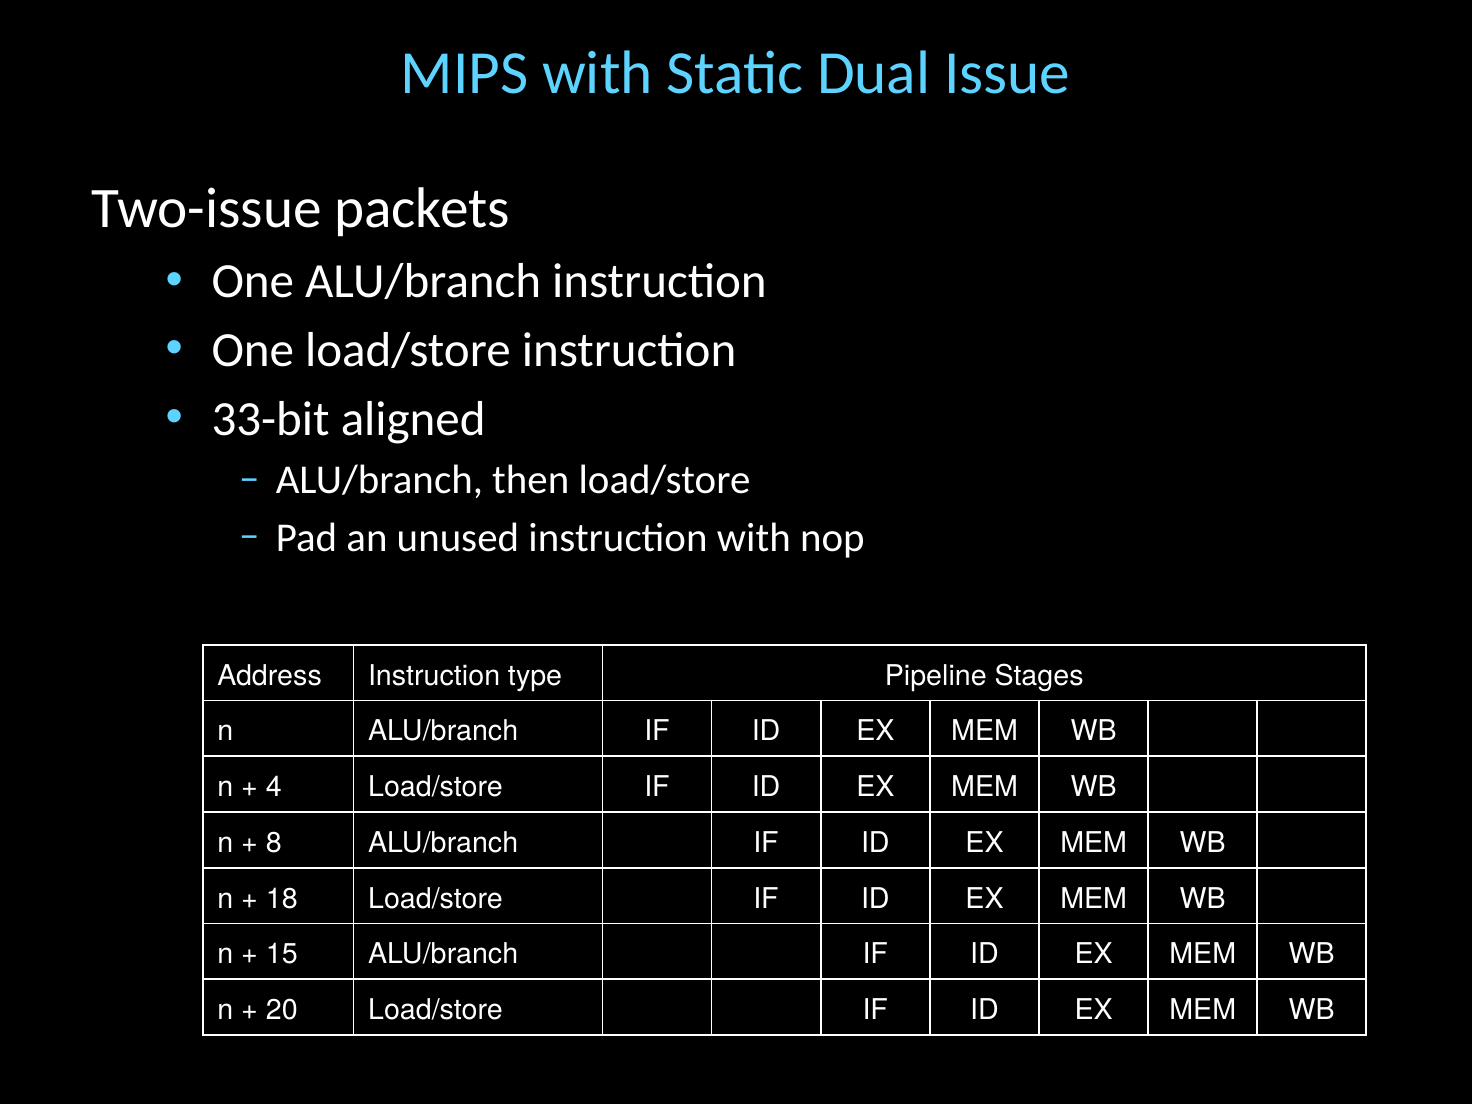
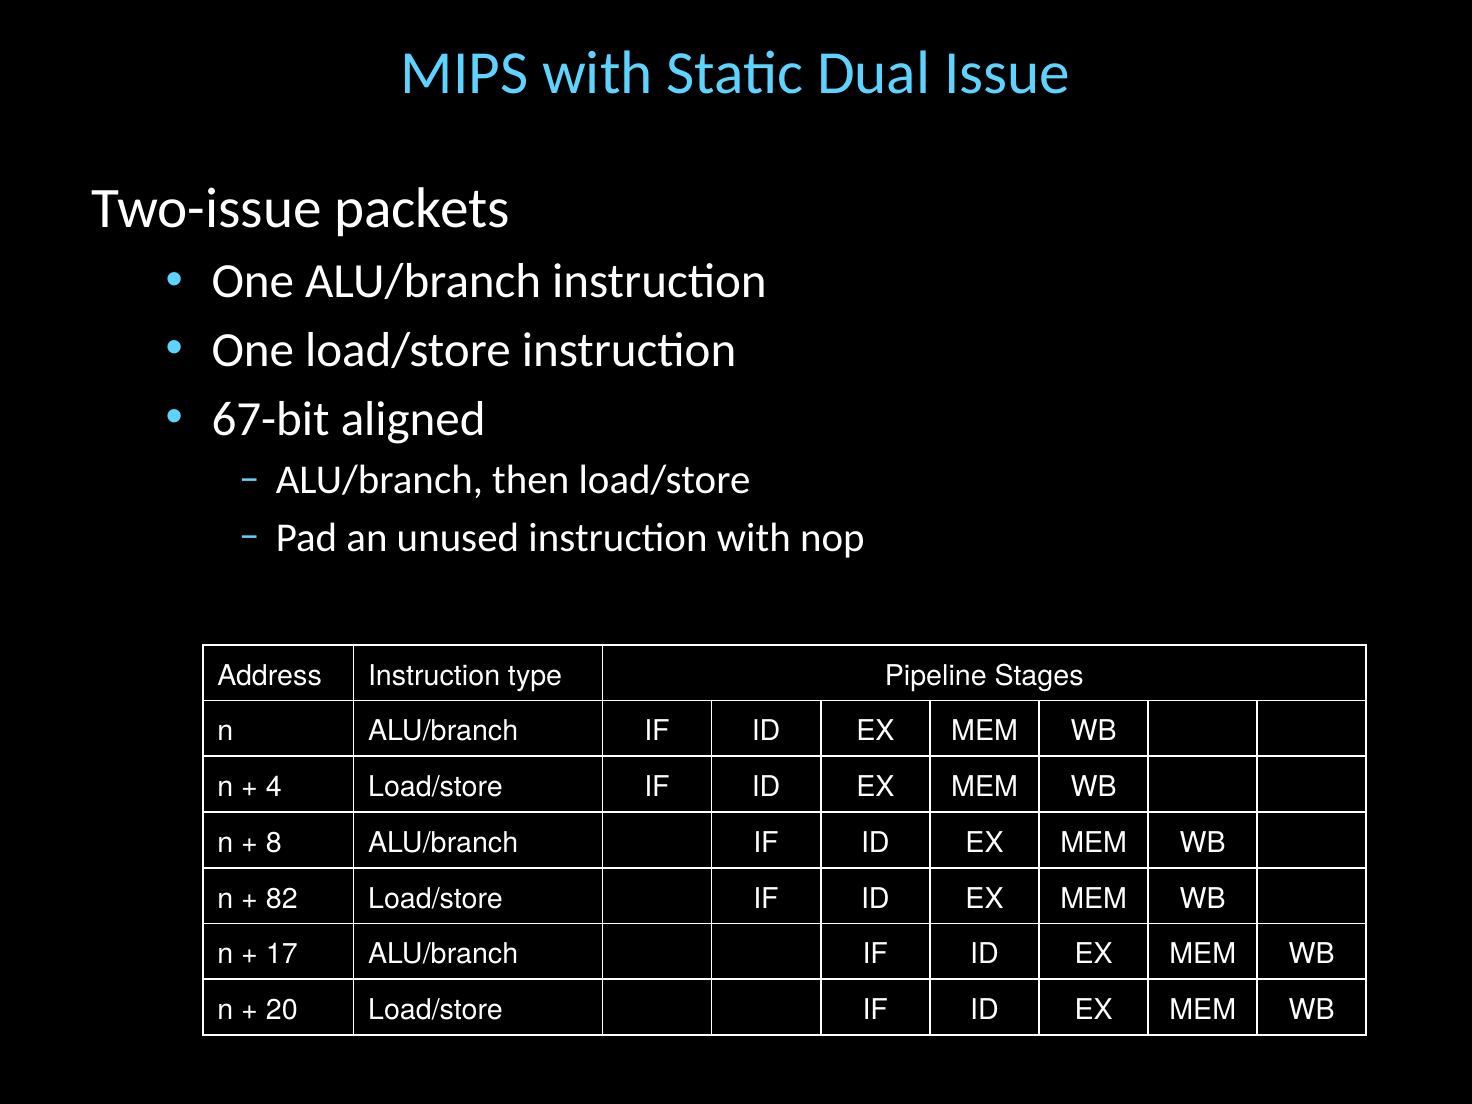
33-bit: 33-bit -> 67-bit
18: 18 -> 82
15: 15 -> 17
